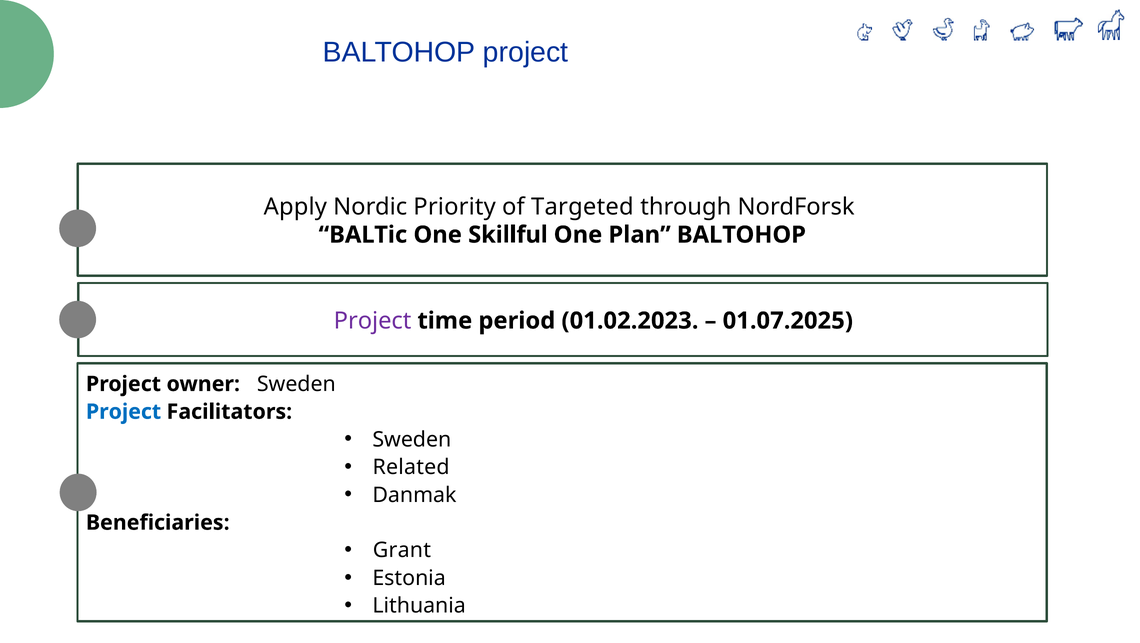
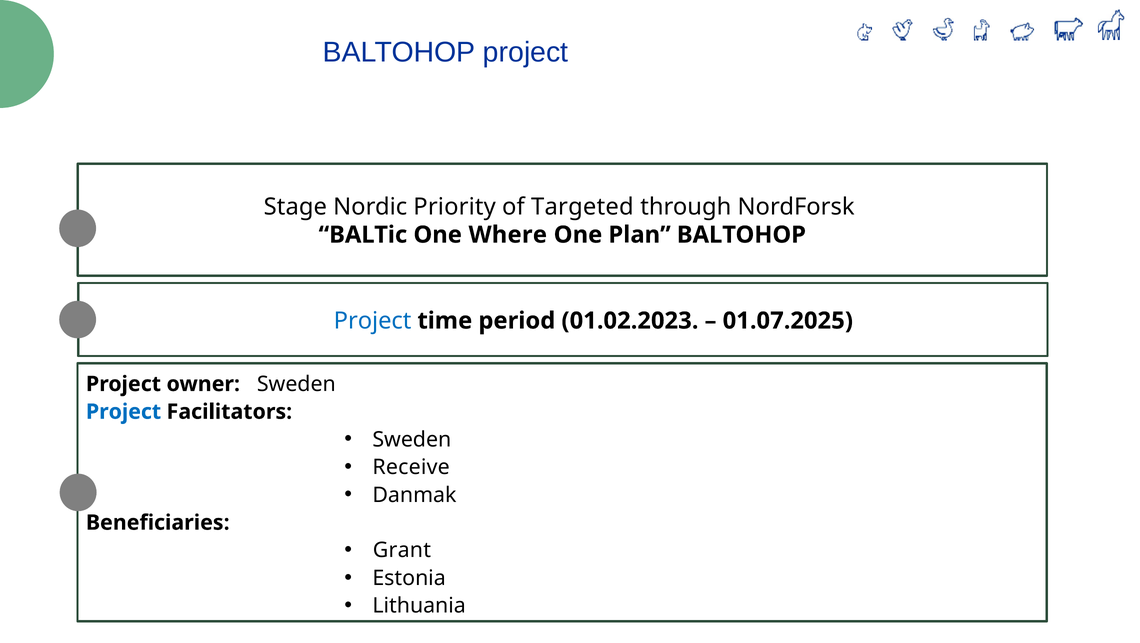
Apply: Apply -> Stage
Skillful: Skillful -> Where
Project at (373, 320) colour: purple -> blue
Related: Related -> Receive
